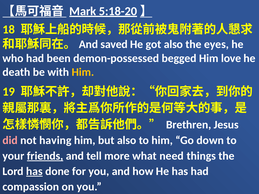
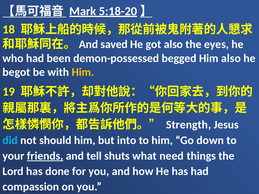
Him love: love -> also
death: death -> begot
Brethren: Brethren -> Strength
did colour: pink -> light blue
having: having -> should
but also: also -> into
more: more -> shuts
has at (34, 171) underline: present -> none
